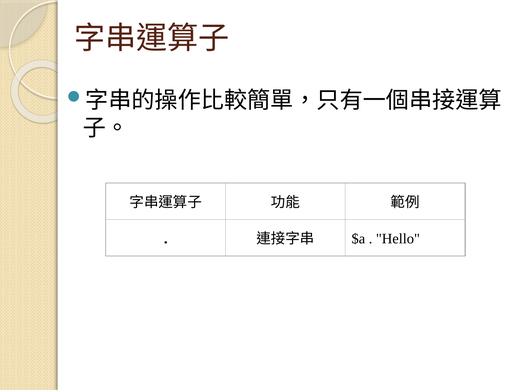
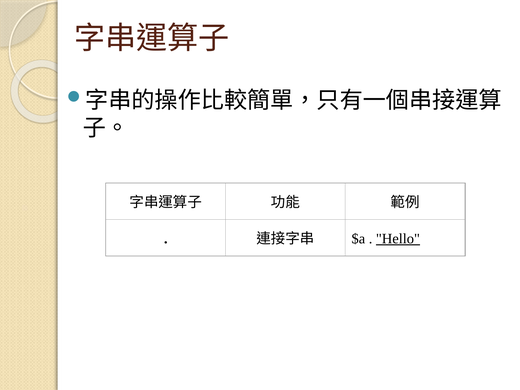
Hello underline: none -> present
